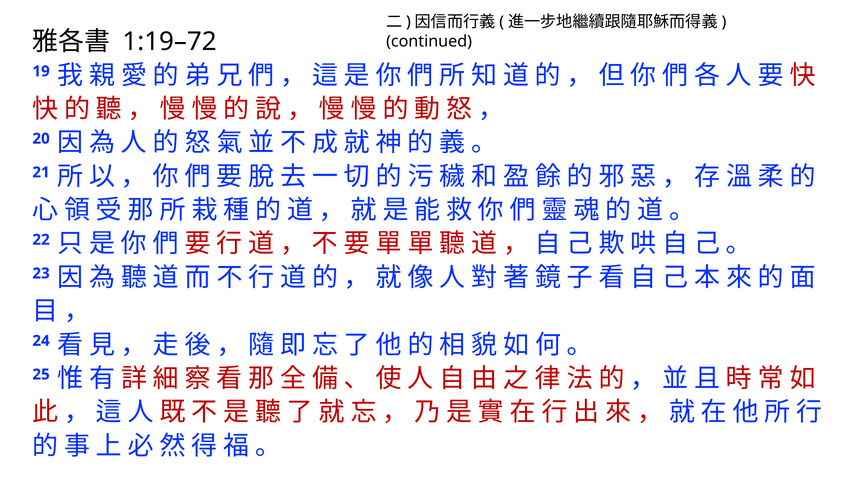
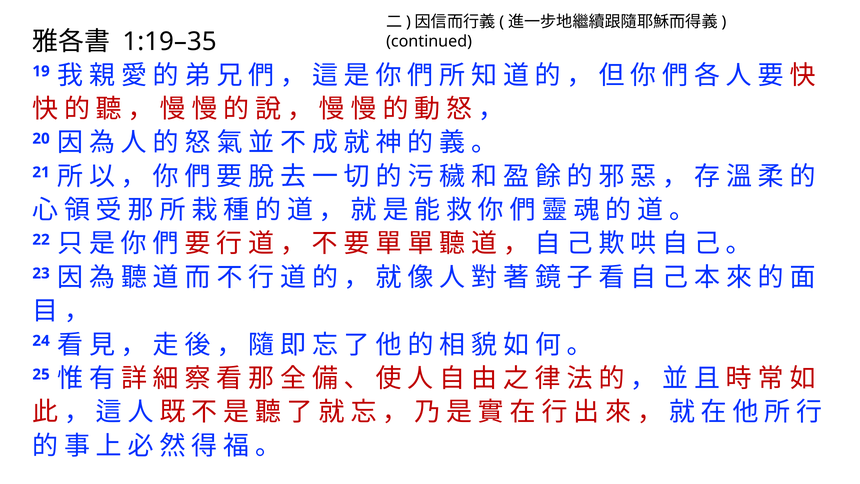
1:19–72: 1:19–72 -> 1:19–35
